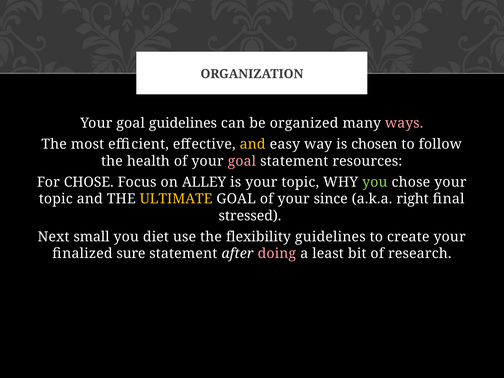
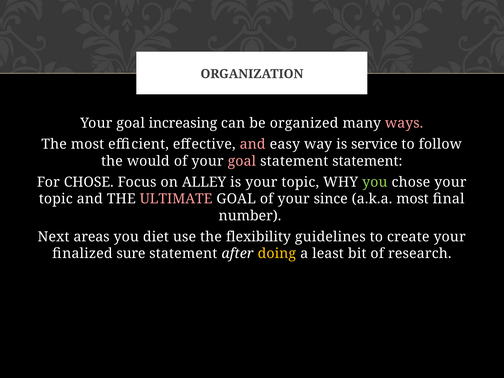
goal guidelines: guidelines -> increasing
and at (253, 144) colour: yellow -> pink
chosen: chosen -> service
health: health -> would
statement resources: resources -> statement
ULTIMATE colour: yellow -> pink
a.k.a right: right -> most
stressed: stressed -> number
small: small -> areas
doing colour: pink -> yellow
